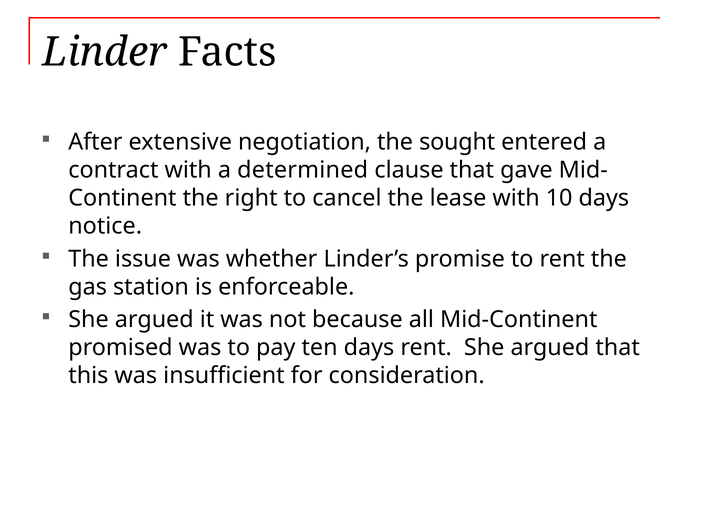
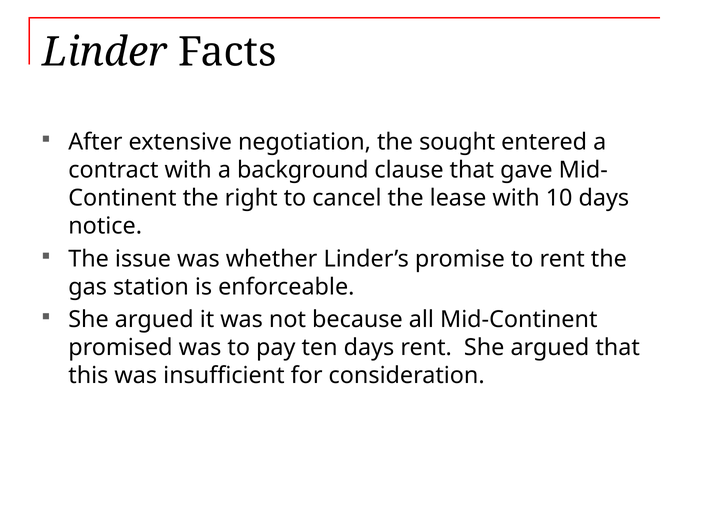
determined: determined -> background
